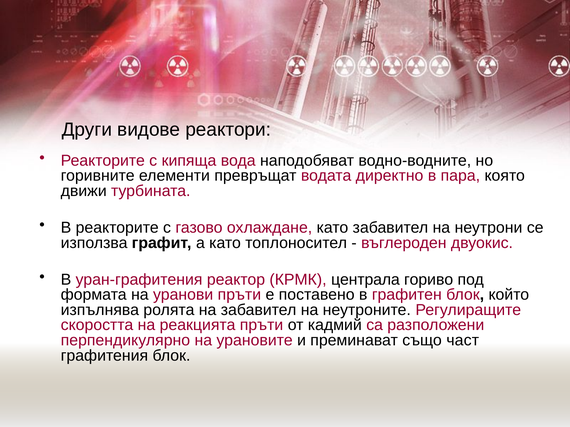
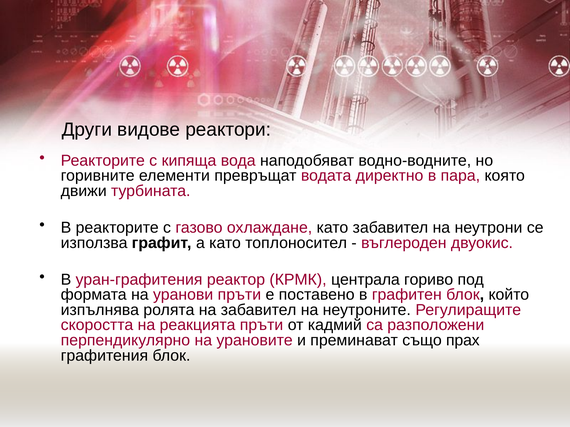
част: част -> прах
